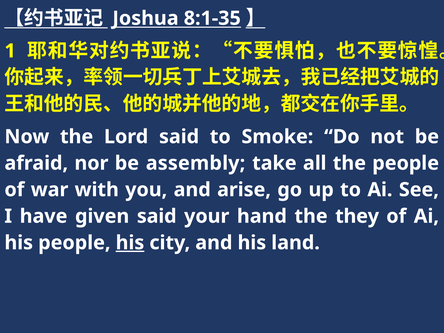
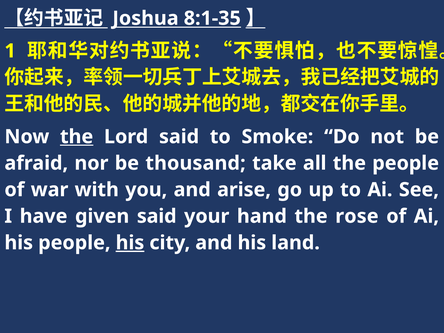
the at (77, 137) underline: none -> present
assembly: assembly -> thousand
they: they -> rose
